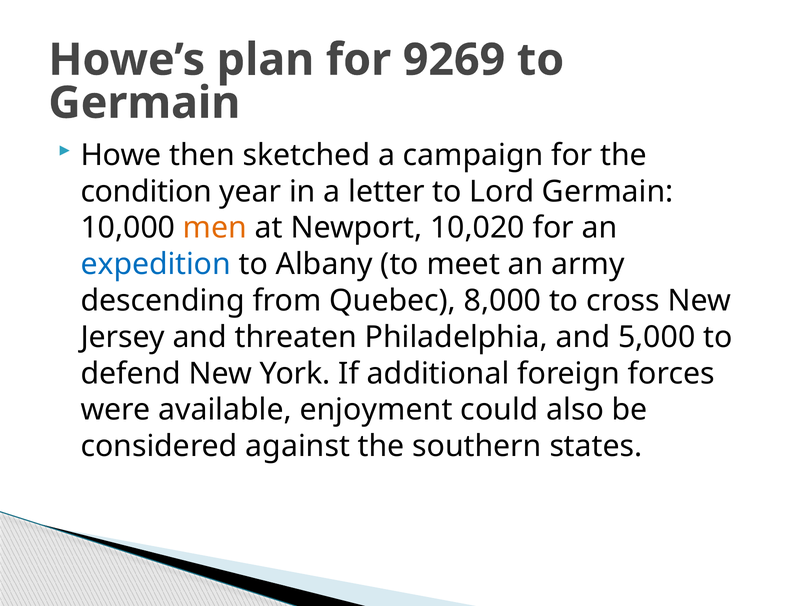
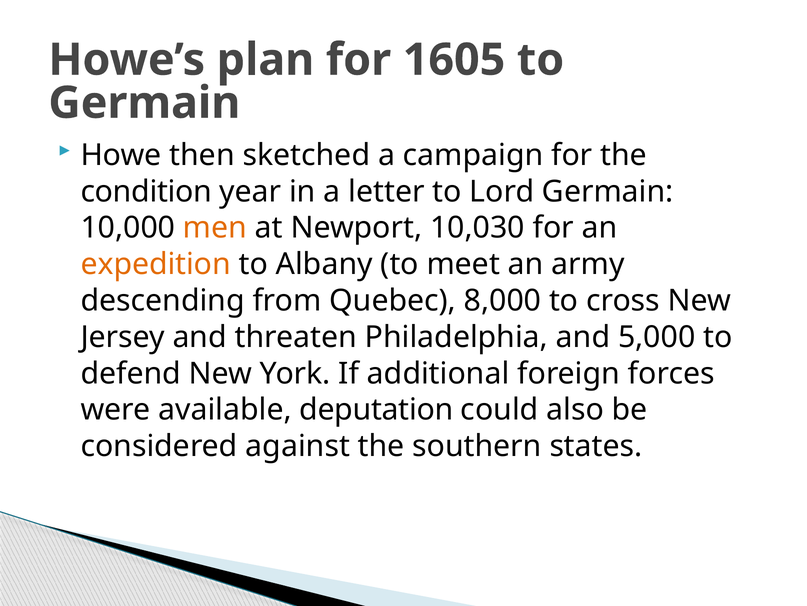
9269: 9269 -> 1605
10,020: 10,020 -> 10,030
expedition colour: blue -> orange
enjoyment: enjoyment -> deputation
